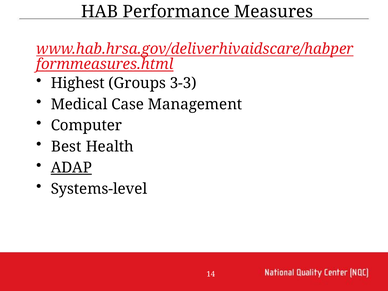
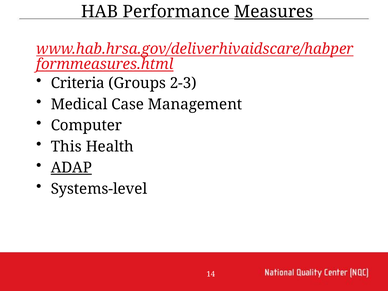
Measures underline: none -> present
Highest: Highest -> Criteria
3-3: 3-3 -> 2-3
Best: Best -> This
